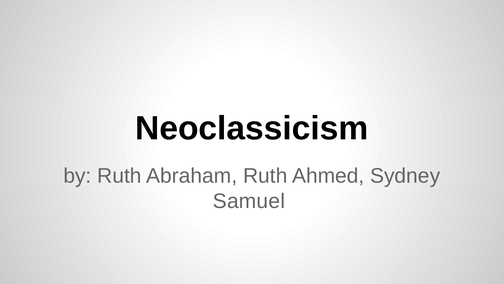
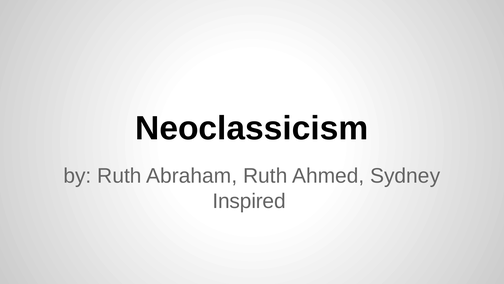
Samuel: Samuel -> Inspired
